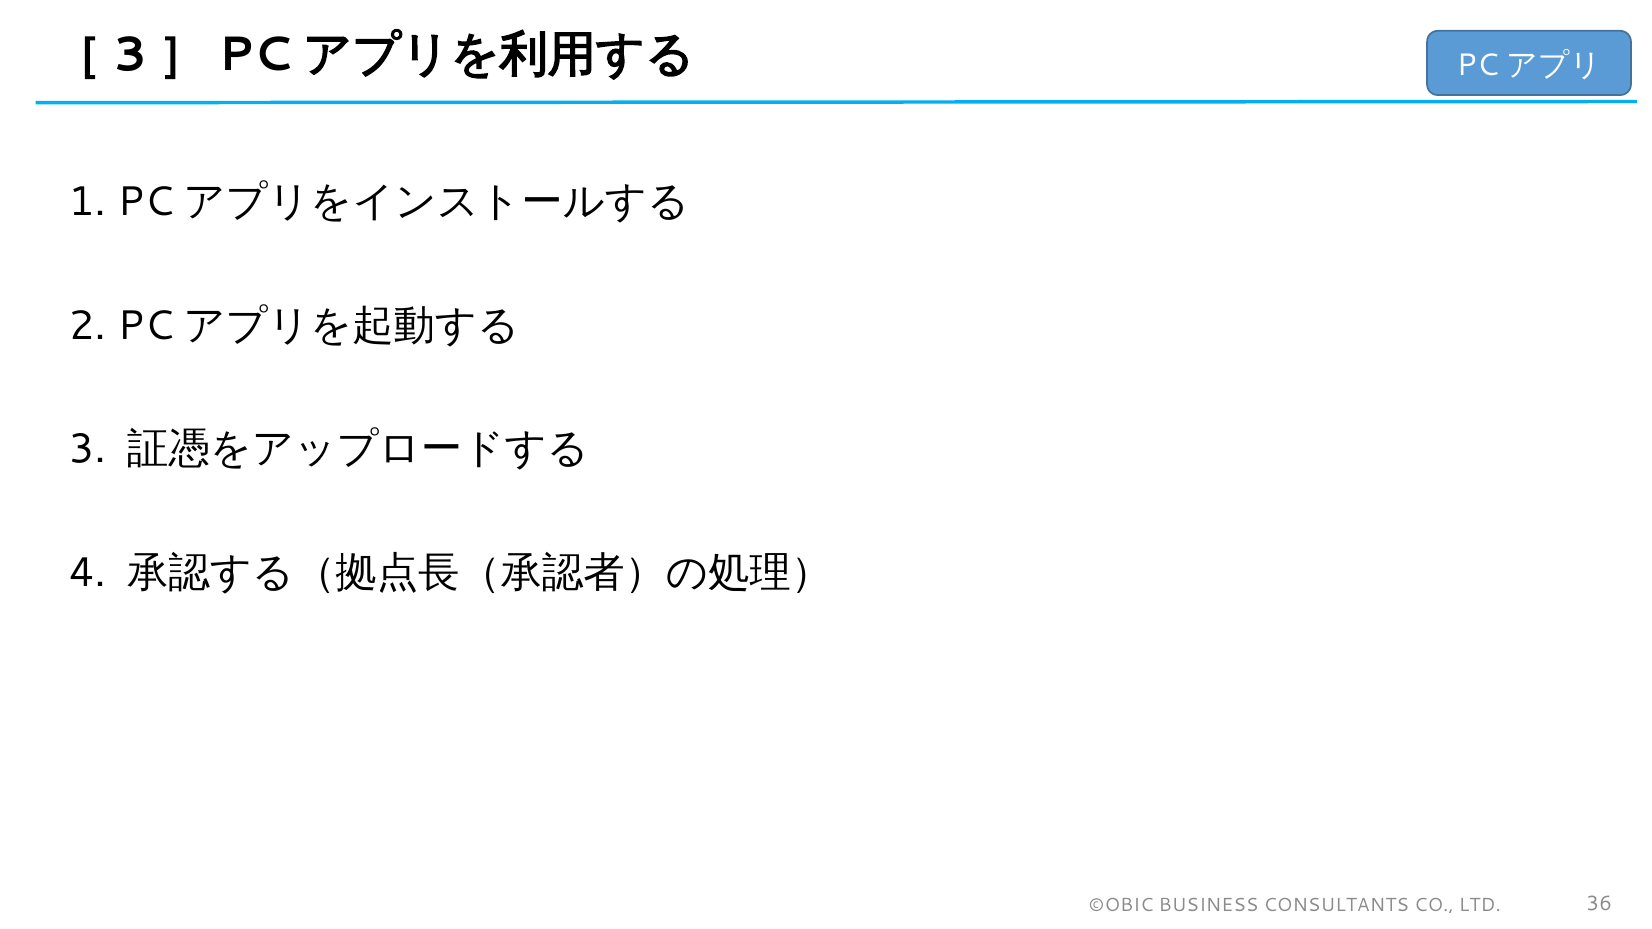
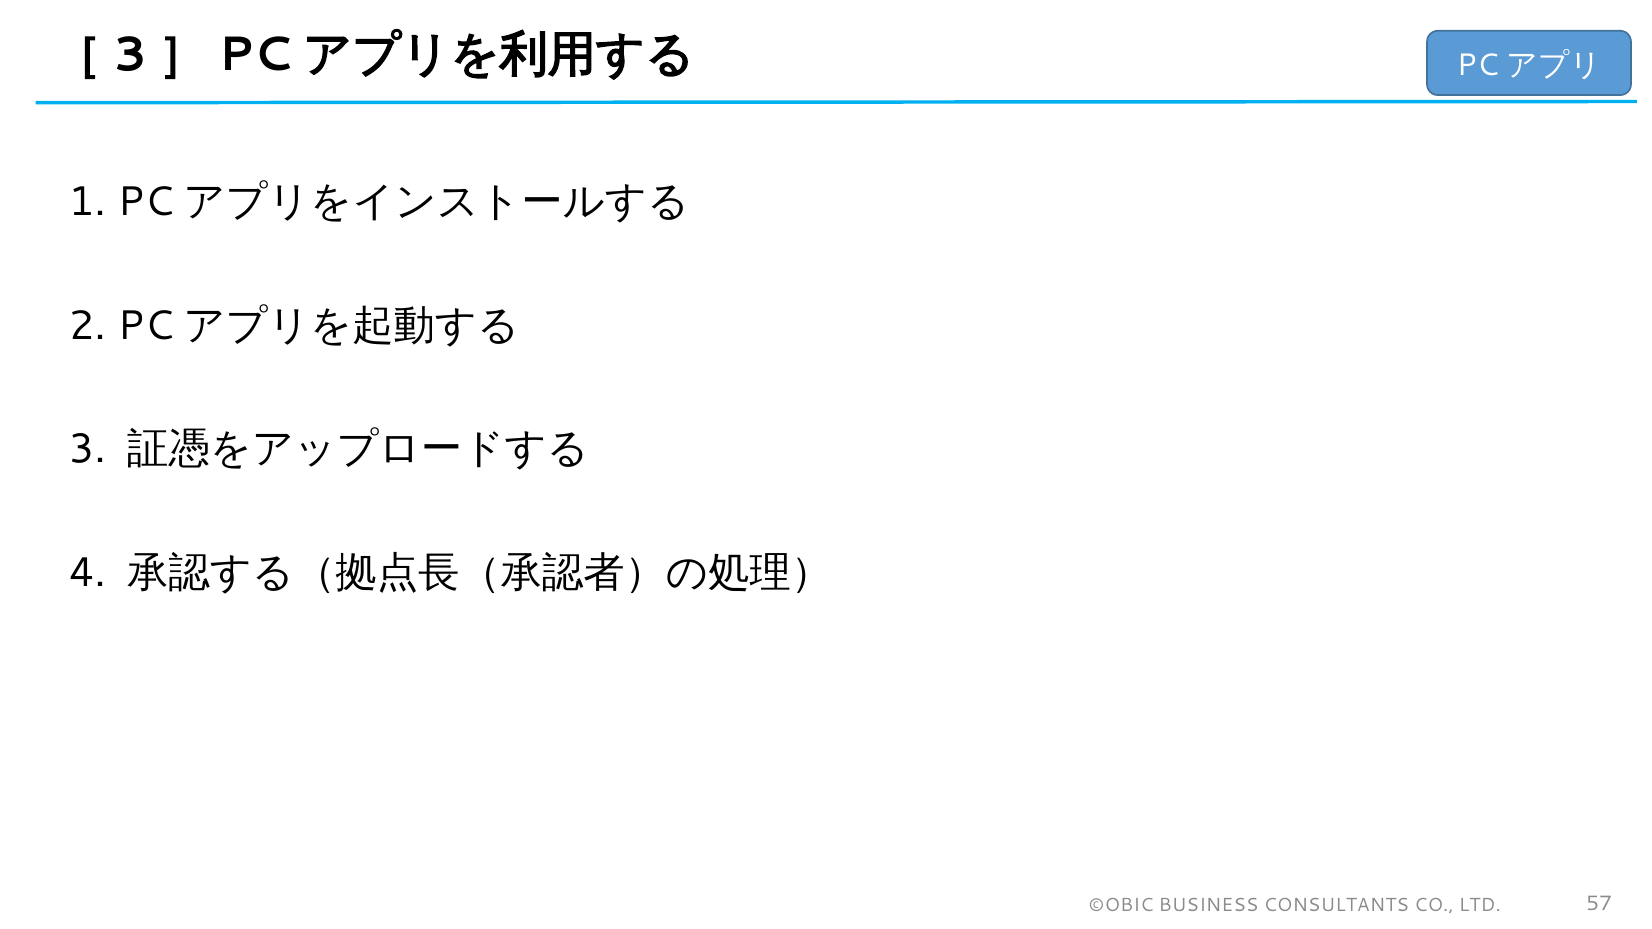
36: 36 -> 57
